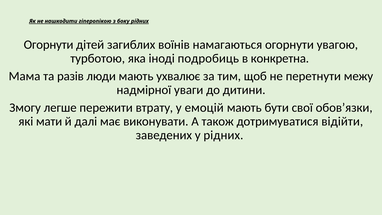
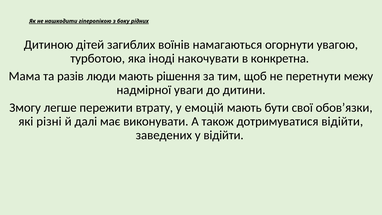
Огорнути at (49, 45): Огорнути -> Дитиною
подробиць: подробиць -> накочувати
ухвалює: ухвалює -> рішення
мати: мати -> різні
у рідних: рідних -> відійти
